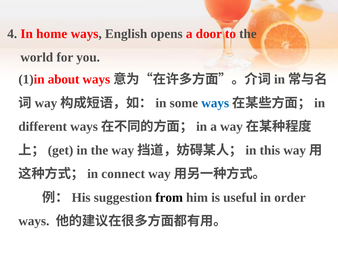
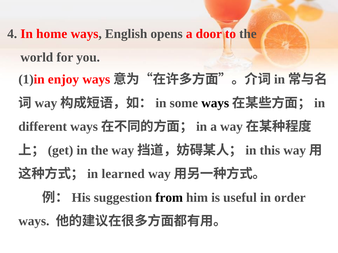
about: about -> enjoy
ways at (215, 103) colour: blue -> black
connect: connect -> learned
